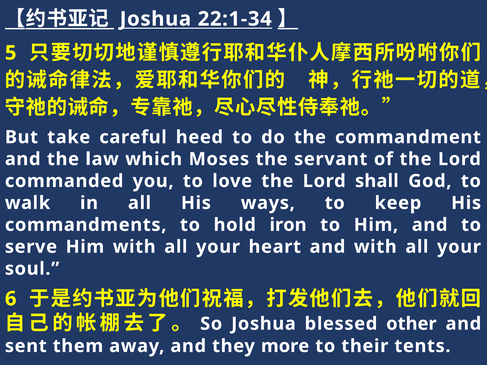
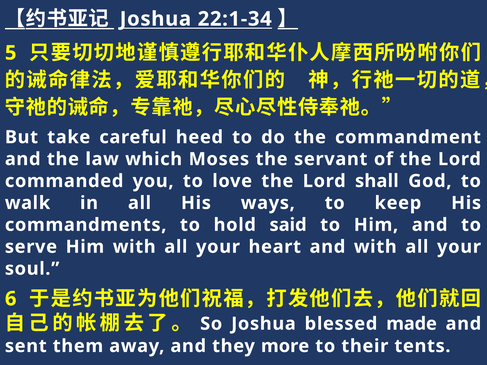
iron: iron -> said
other: other -> made
